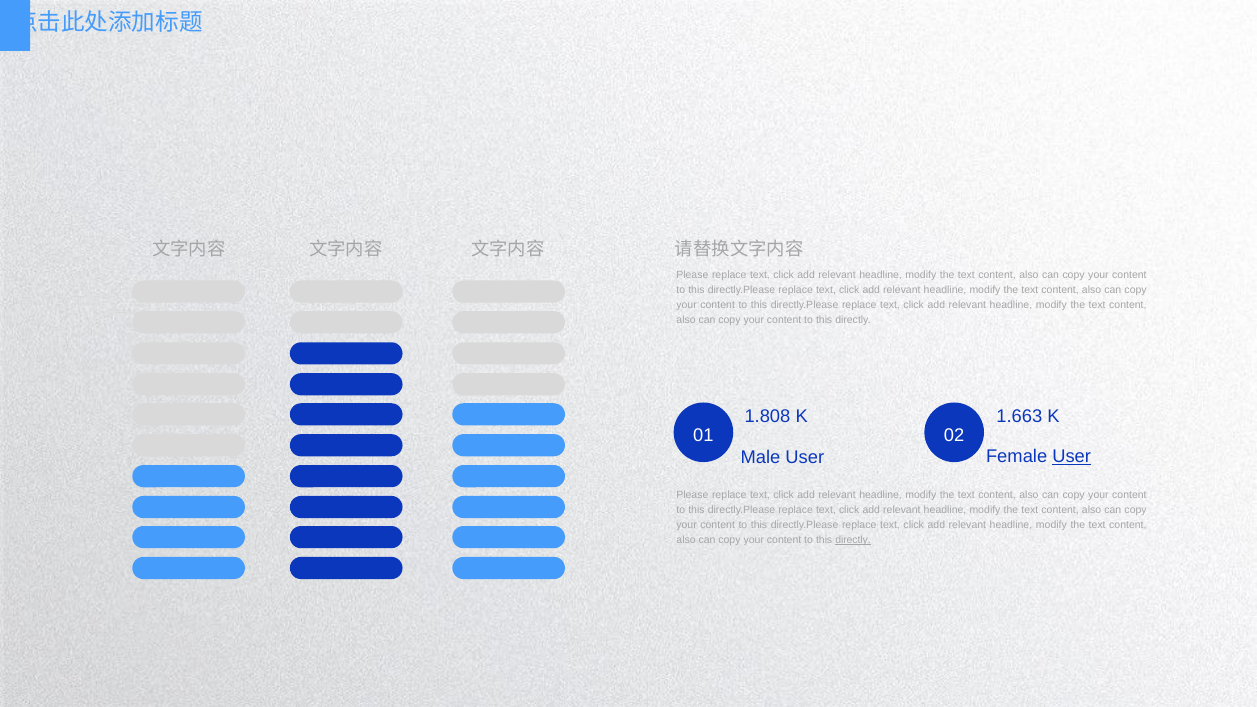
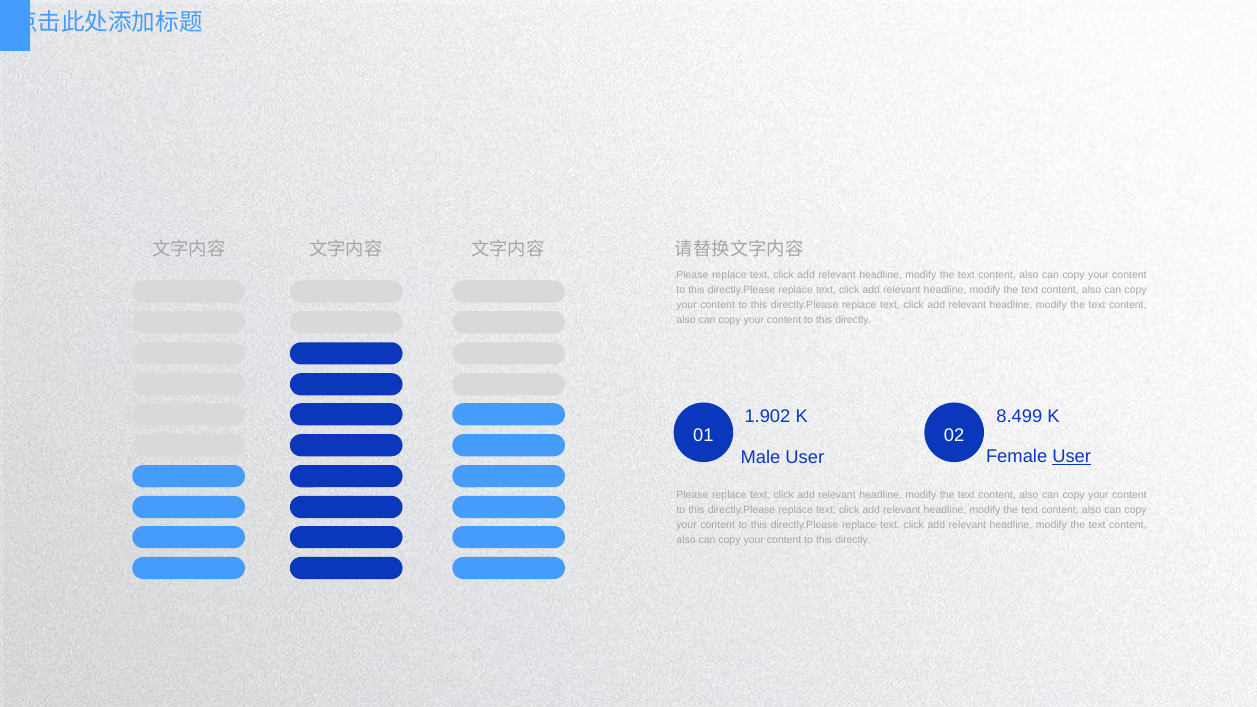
1.808: 1.808 -> 1.902
1.663: 1.663 -> 8.499
directly at (853, 540) underline: present -> none
